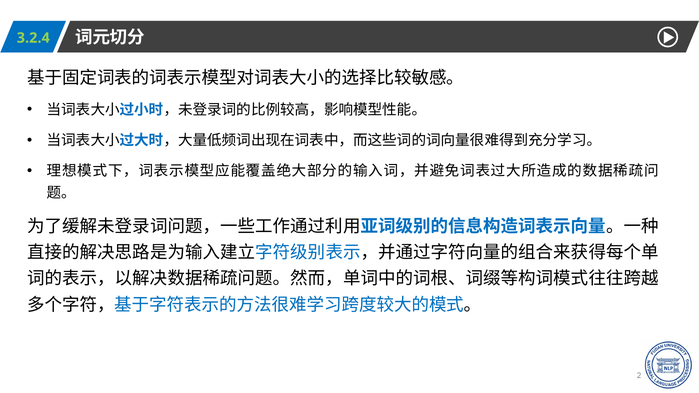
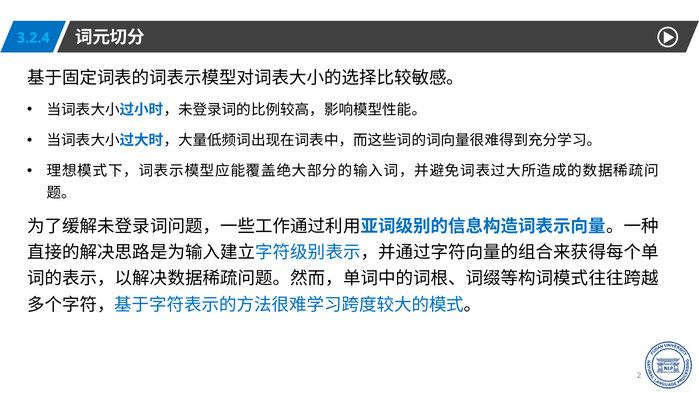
3.2.4 colour: light green -> light blue
